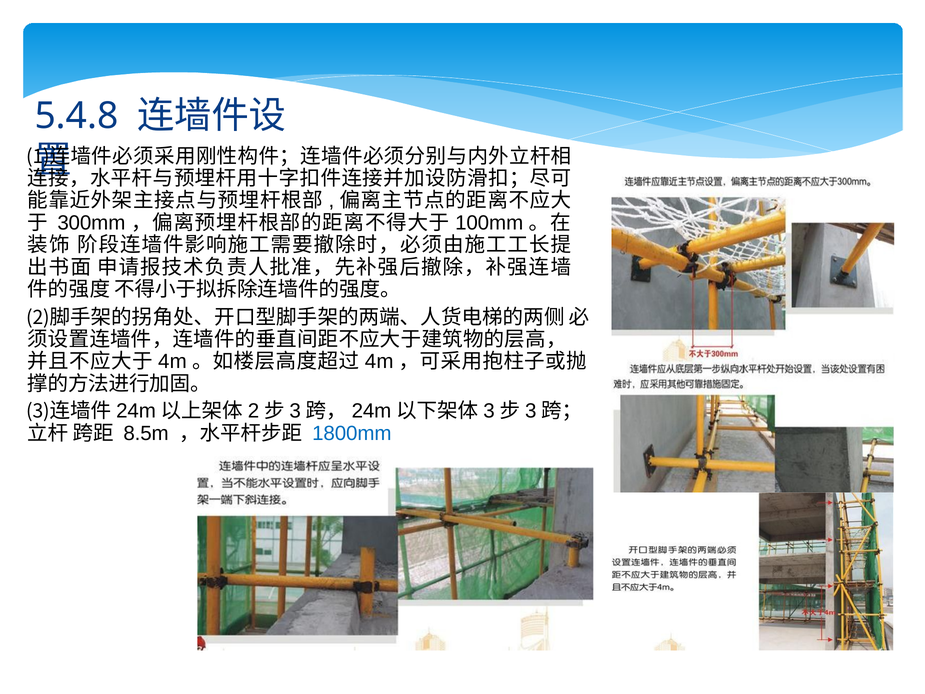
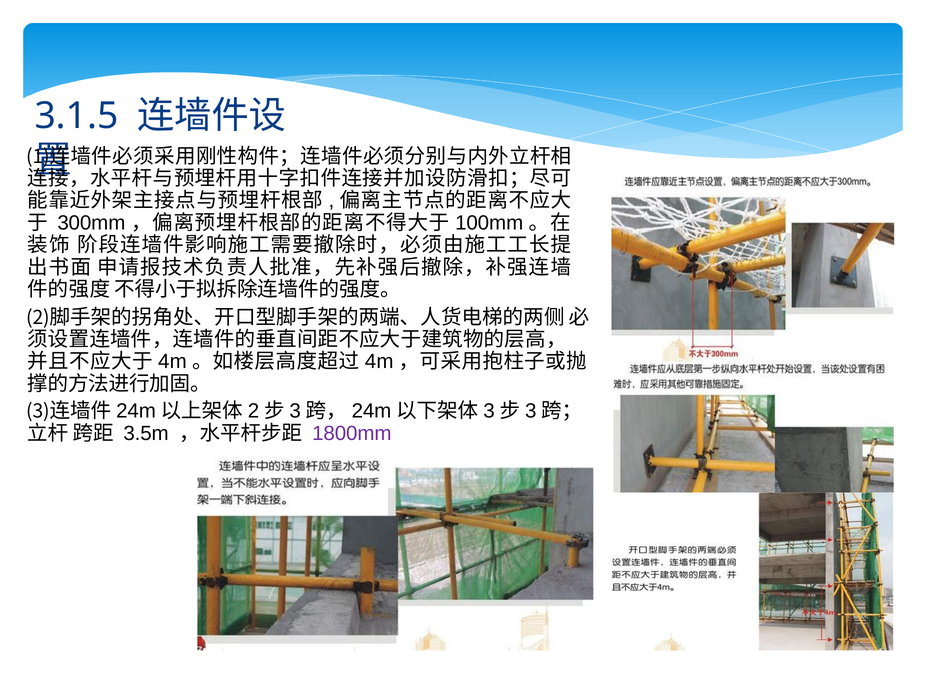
5.4.8: 5.4.8 -> 3.1.5
8.5m: 8.5m -> 3.5m
1800mm colour: blue -> purple
